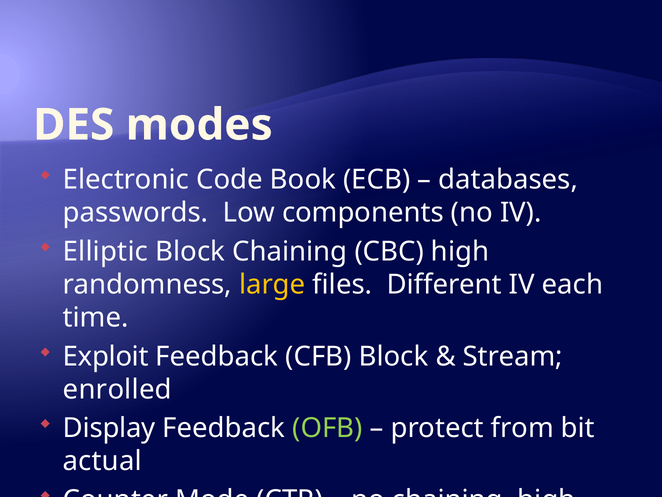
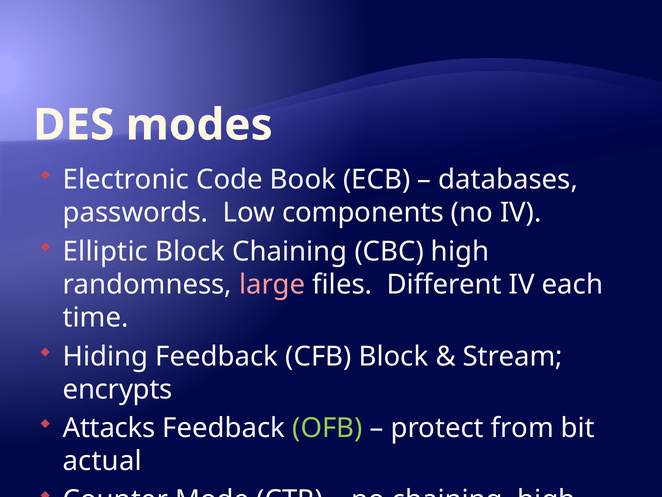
large colour: yellow -> pink
Exploit: Exploit -> Hiding
enrolled: enrolled -> encrypts
Display: Display -> Attacks
